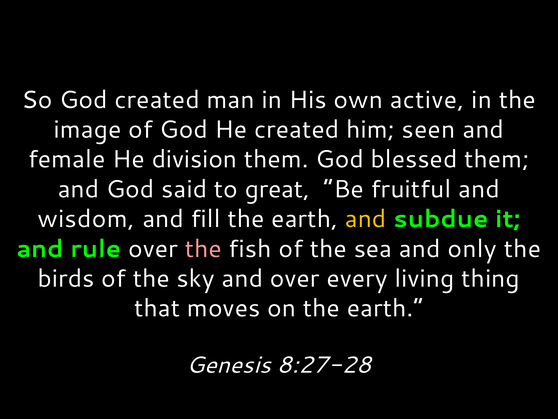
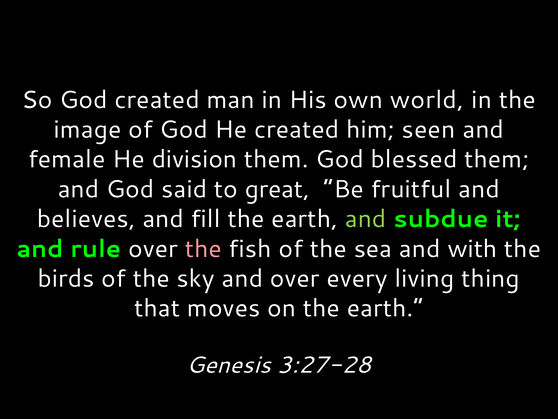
active: active -> world
wisdom: wisdom -> believes
and at (366, 219) colour: yellow -> light green
only: only -> with
8:27-28: 8:27-28 -> 3:27-28
